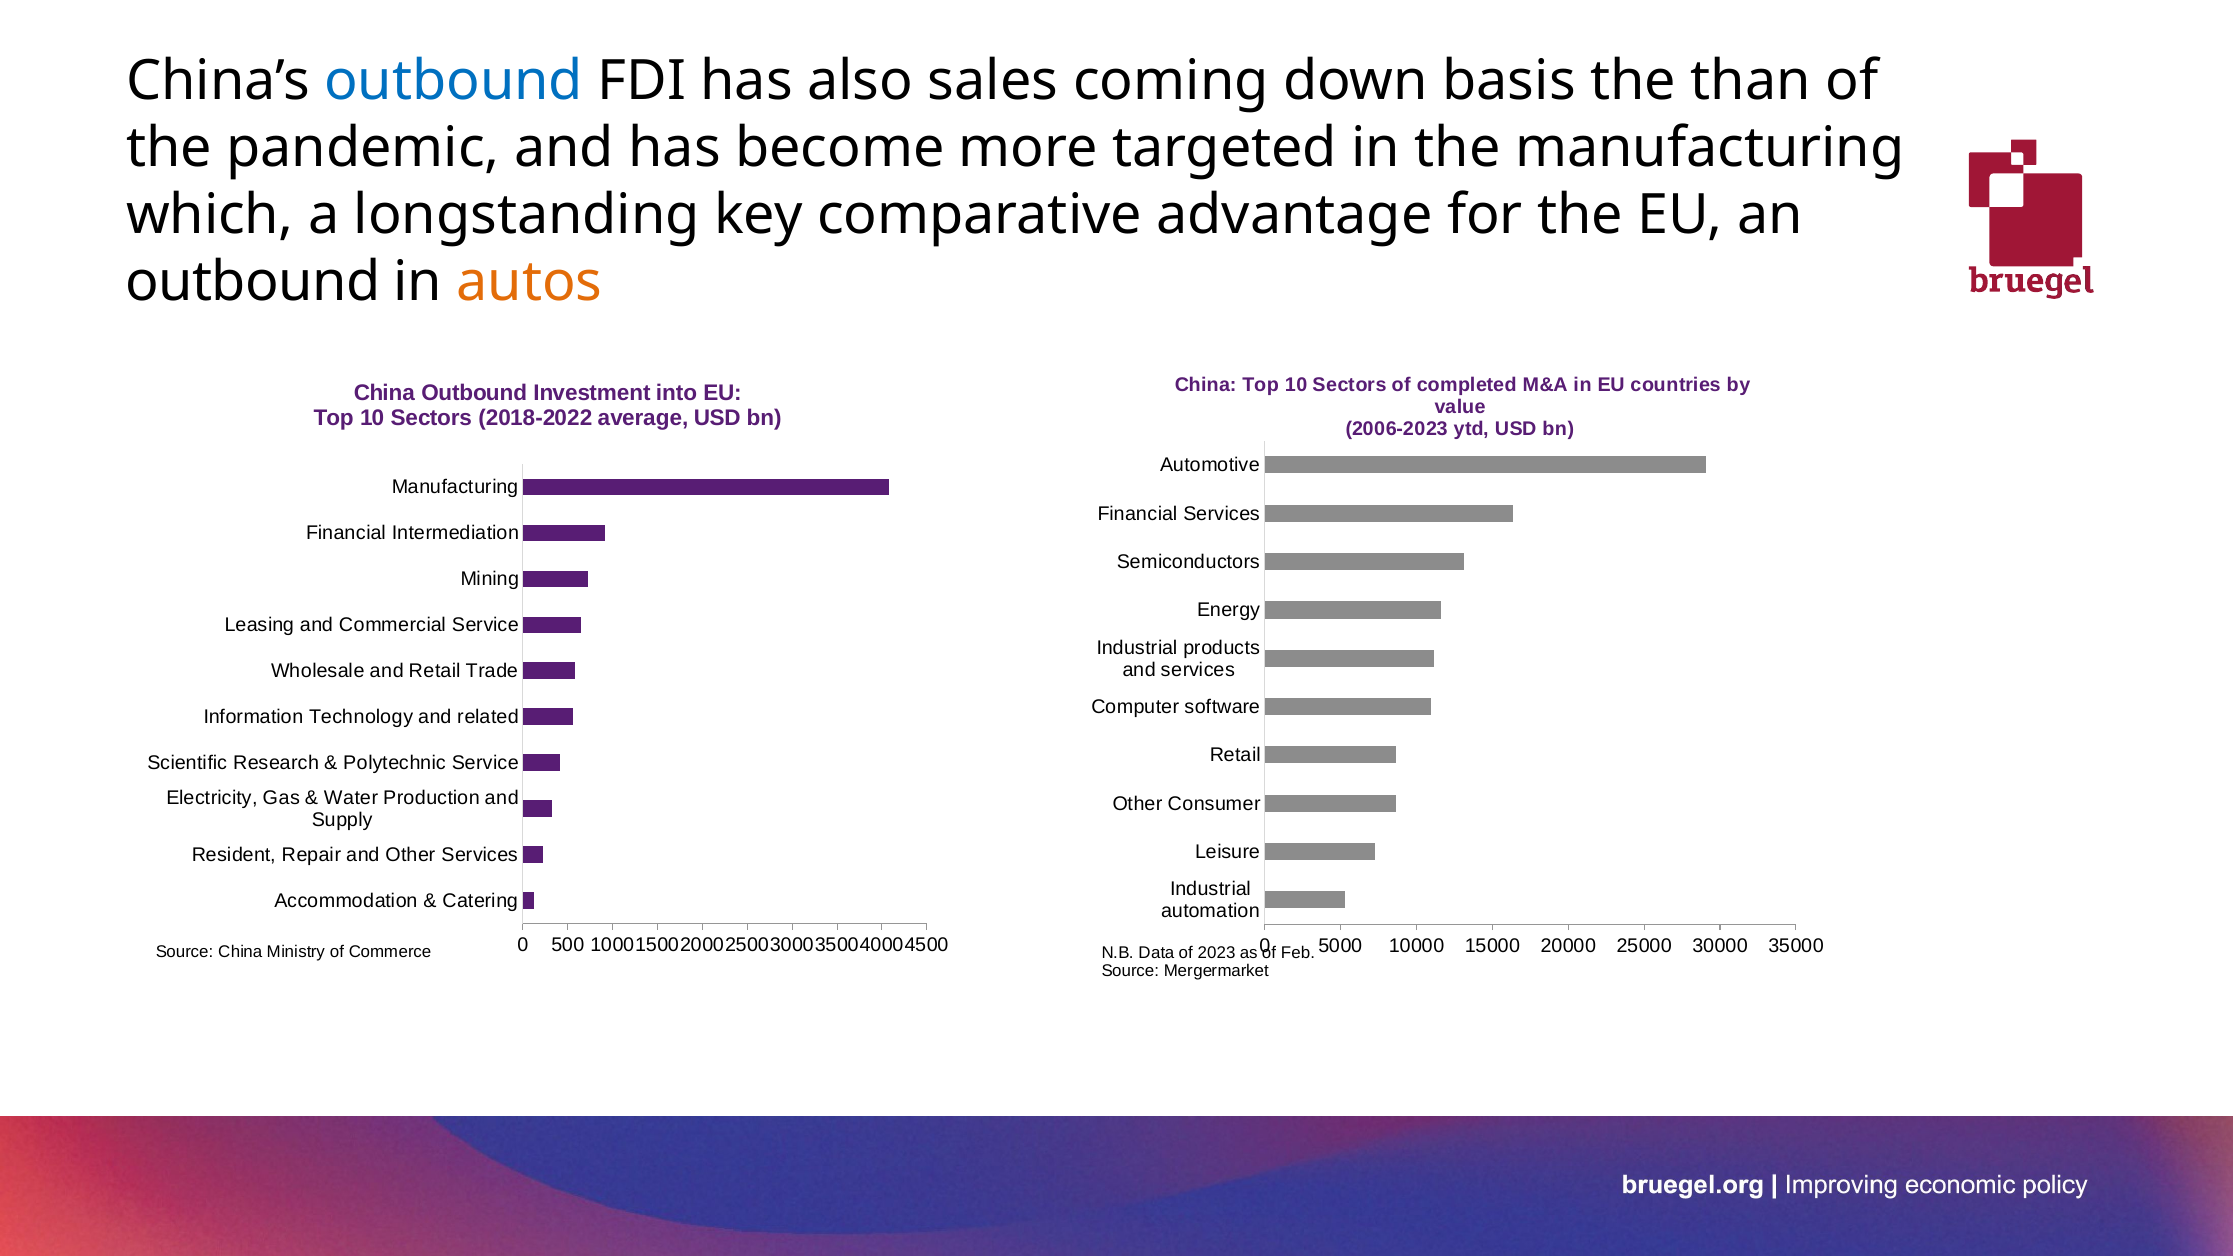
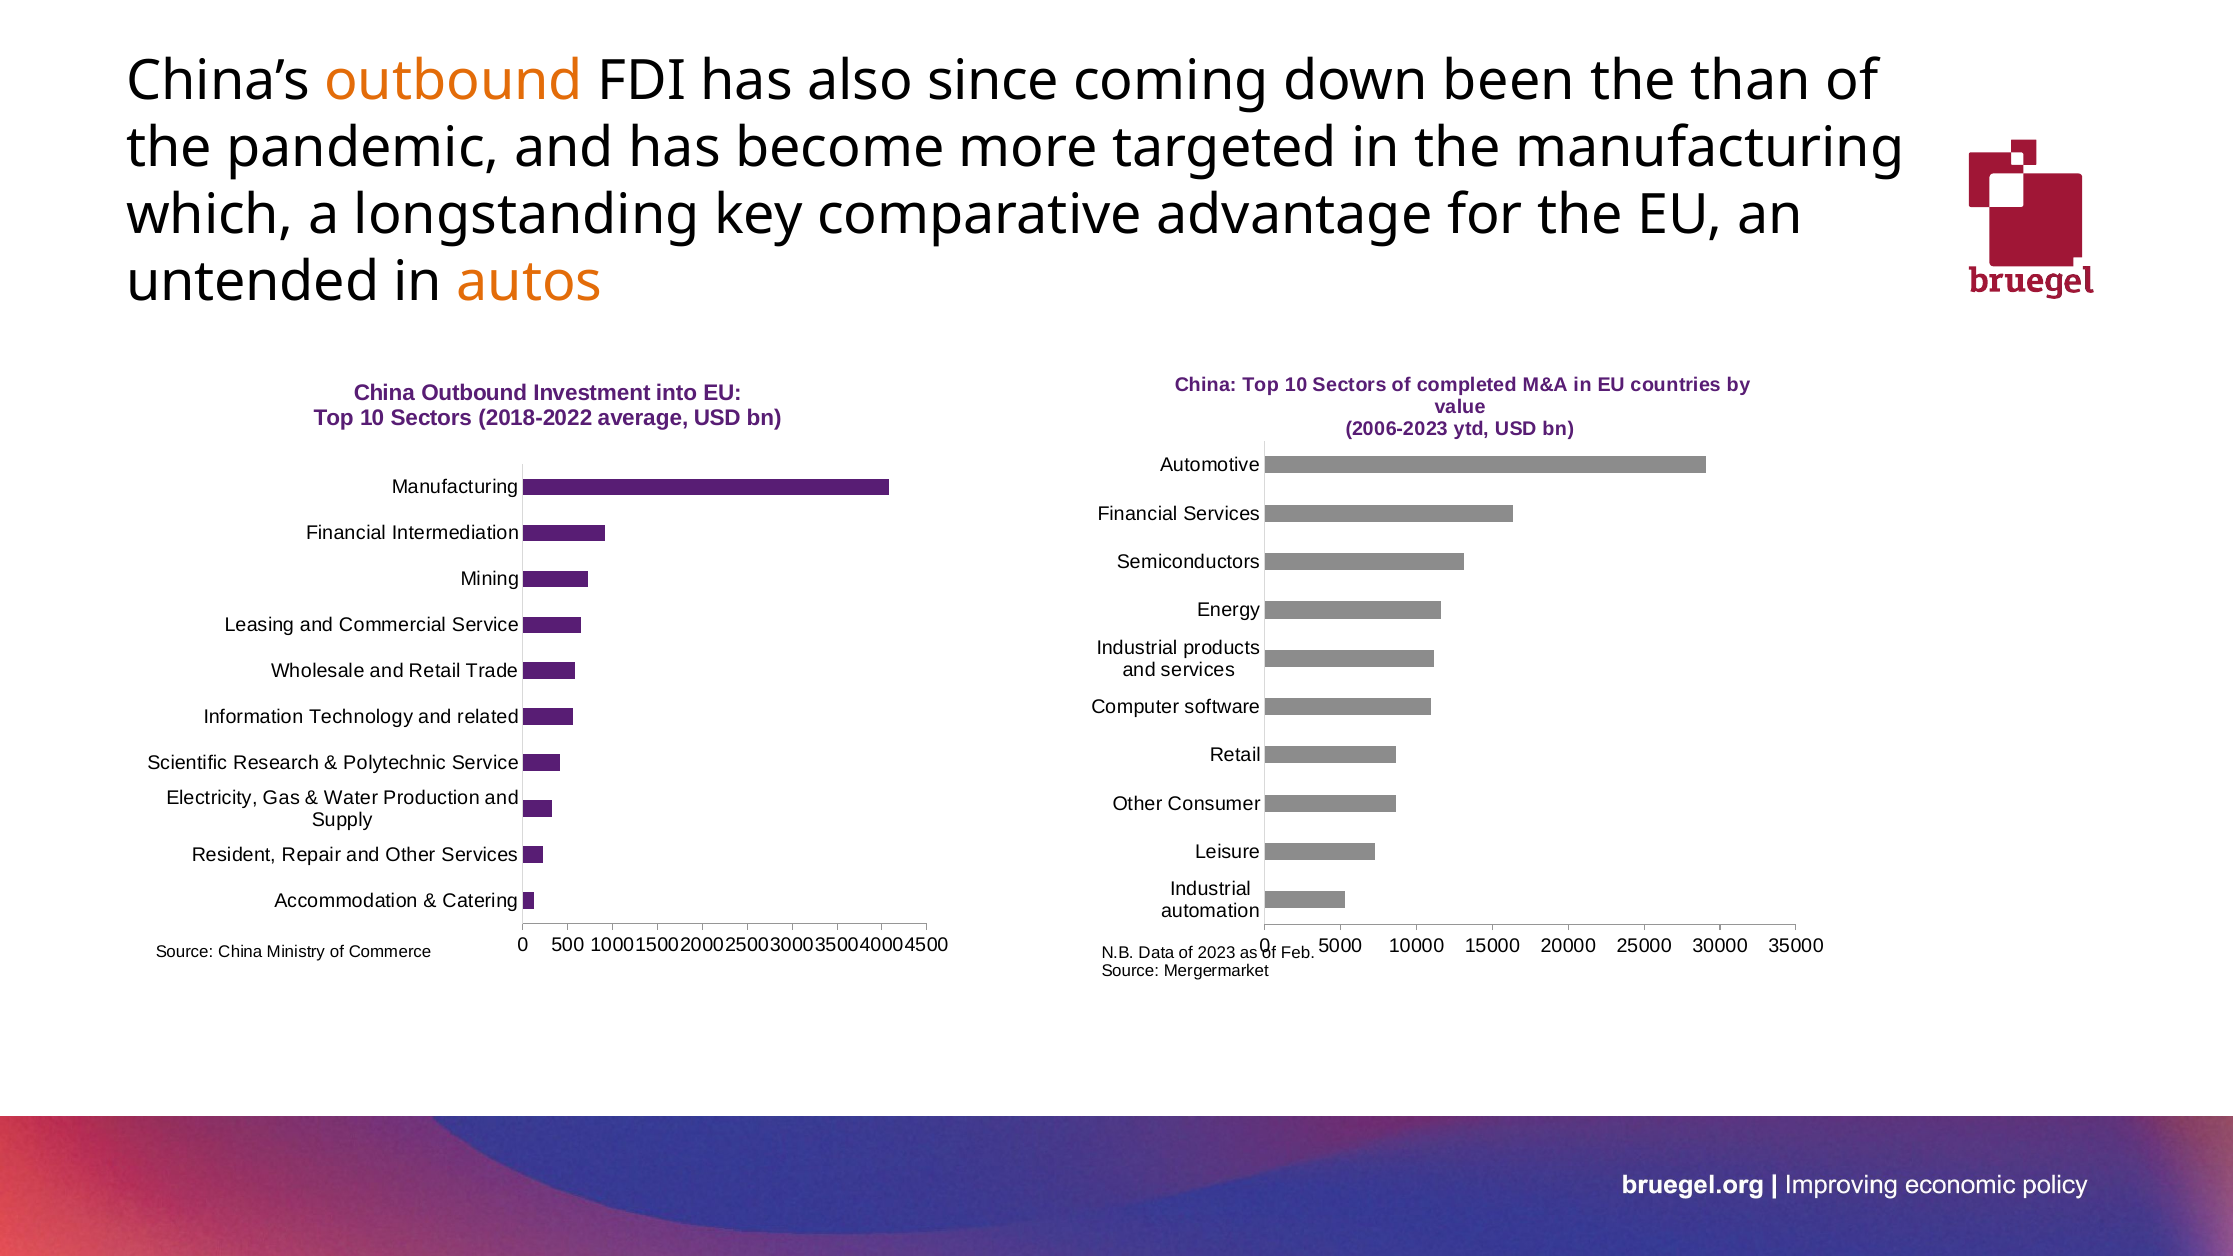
outbound at (454, 81) colour: blue -> orange
sales: sales -> since
basis: basis -> been
outbound at (253, 282): outbound -> untended
